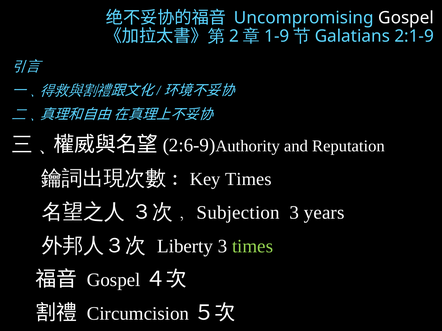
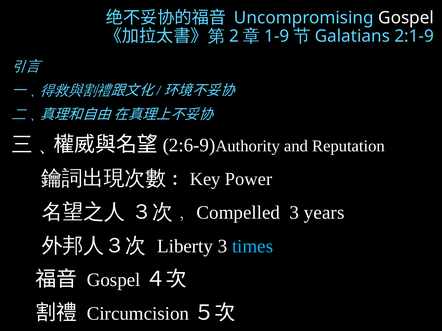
Times at (248, 179): Times -> Power
Subjection: Subjection -> Compelled
times at (253, 247) colour: light green -> light blue
